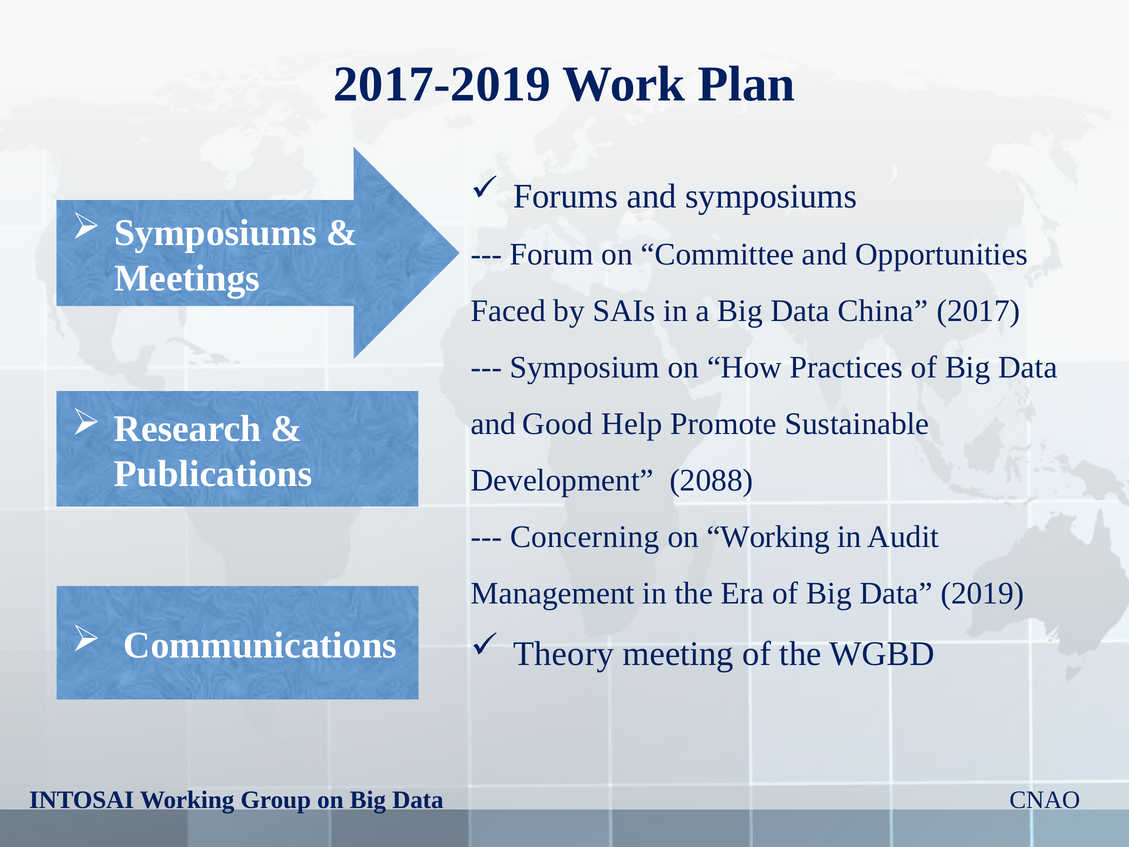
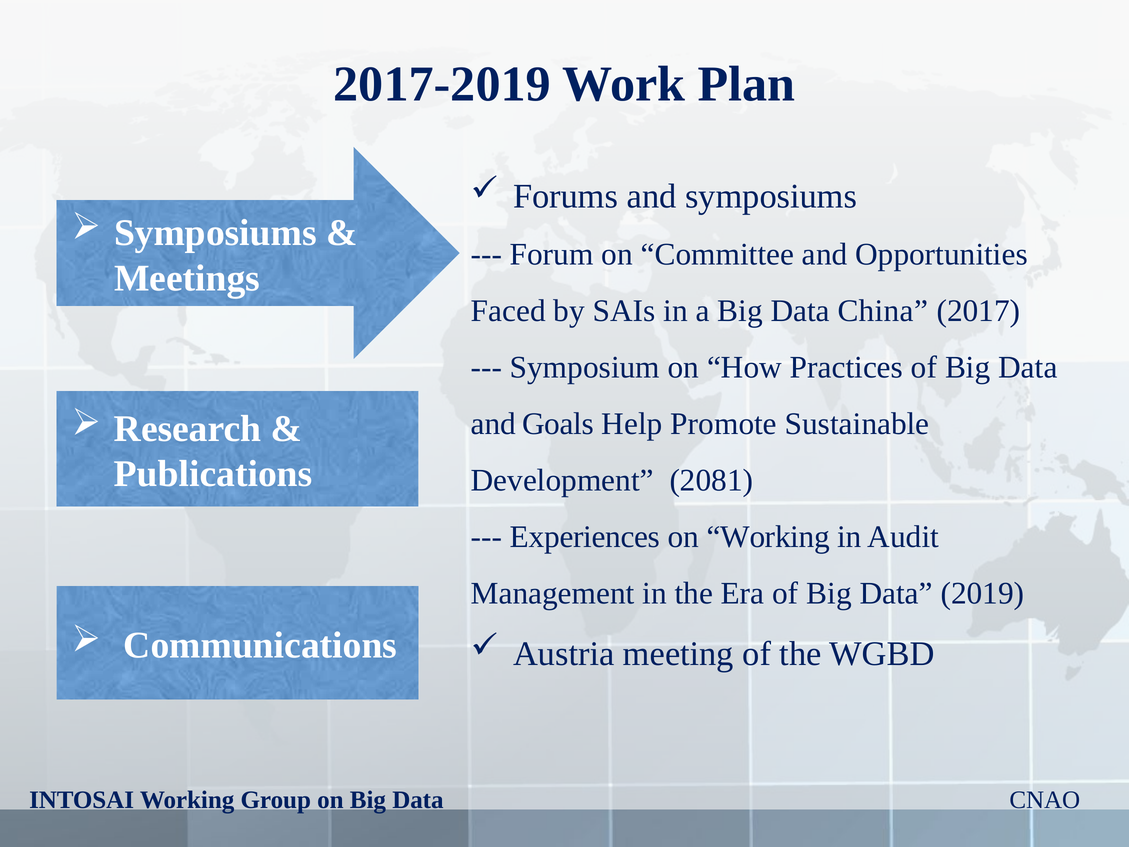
Good: Good -> Goals
2088: 2088 -> 2081
Concerning: Concerning -> Experiences
Theory: Theory -> Austria
